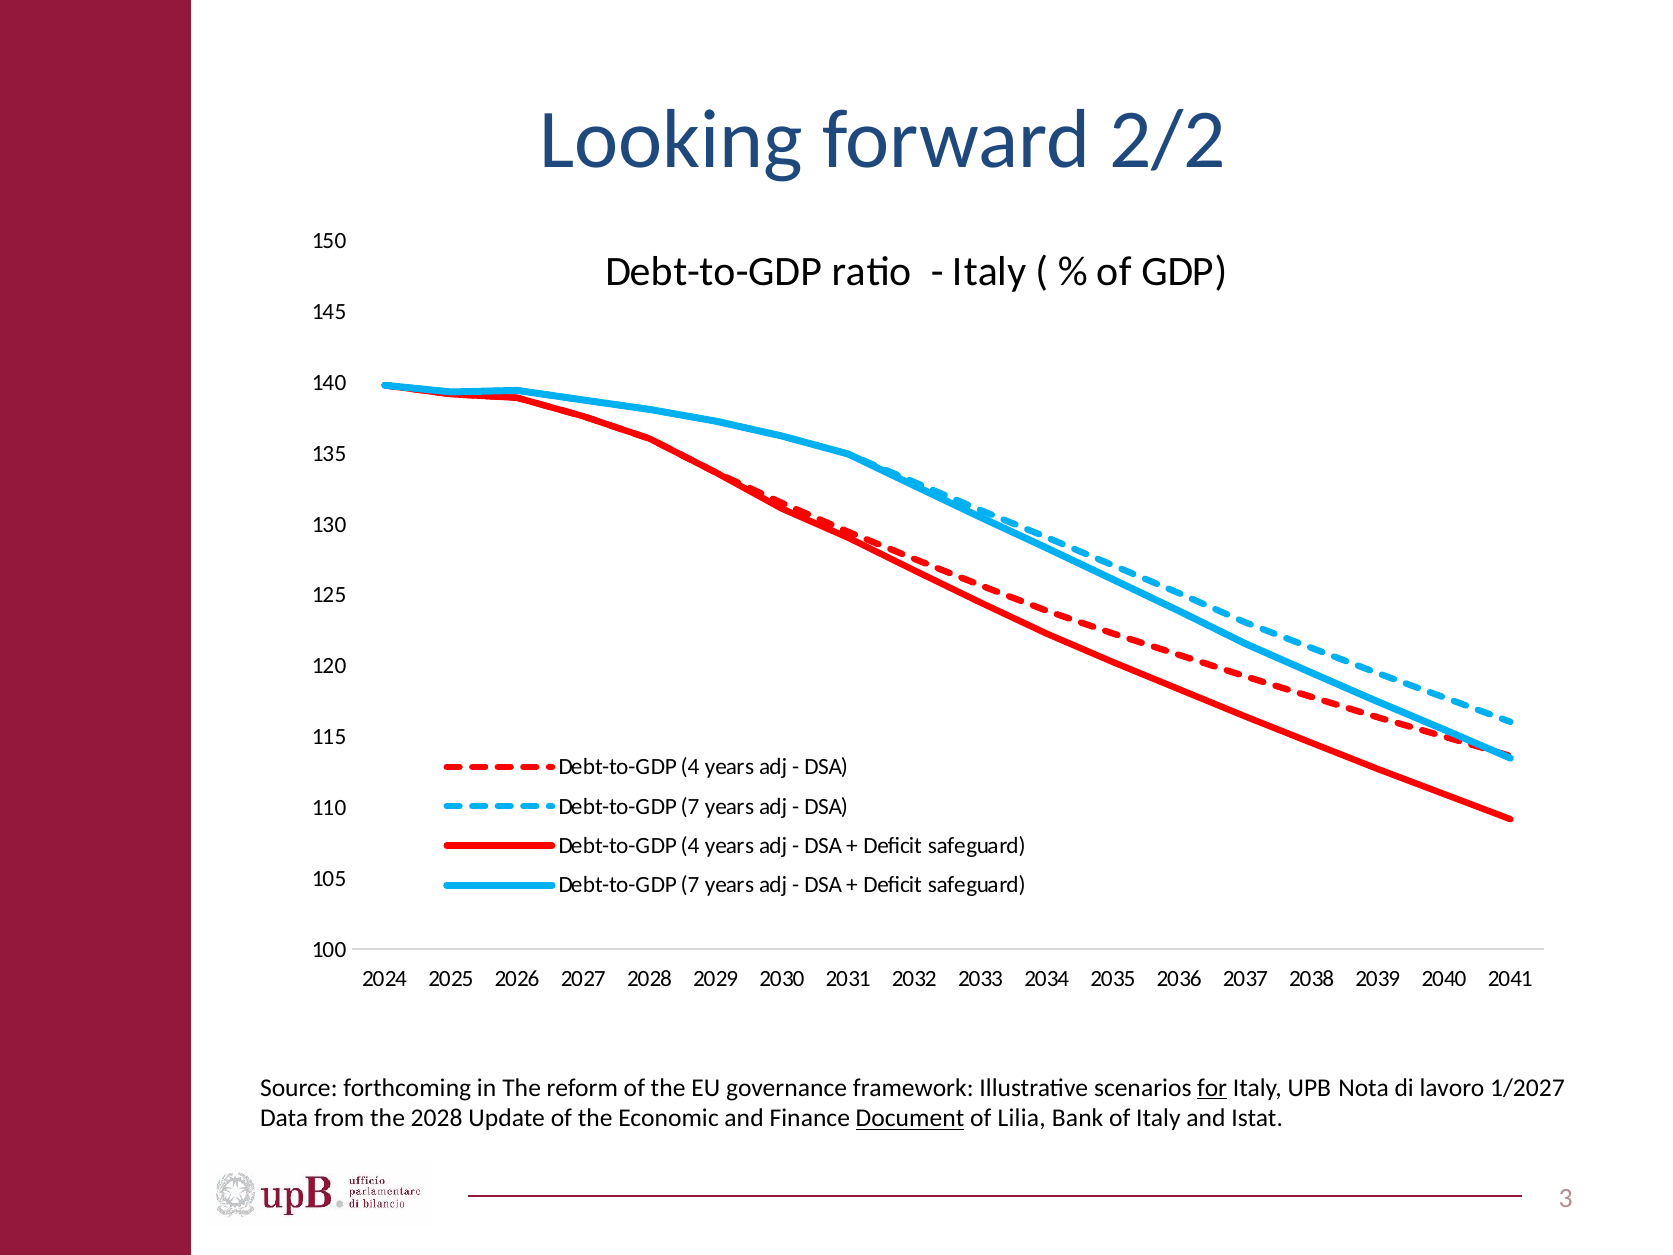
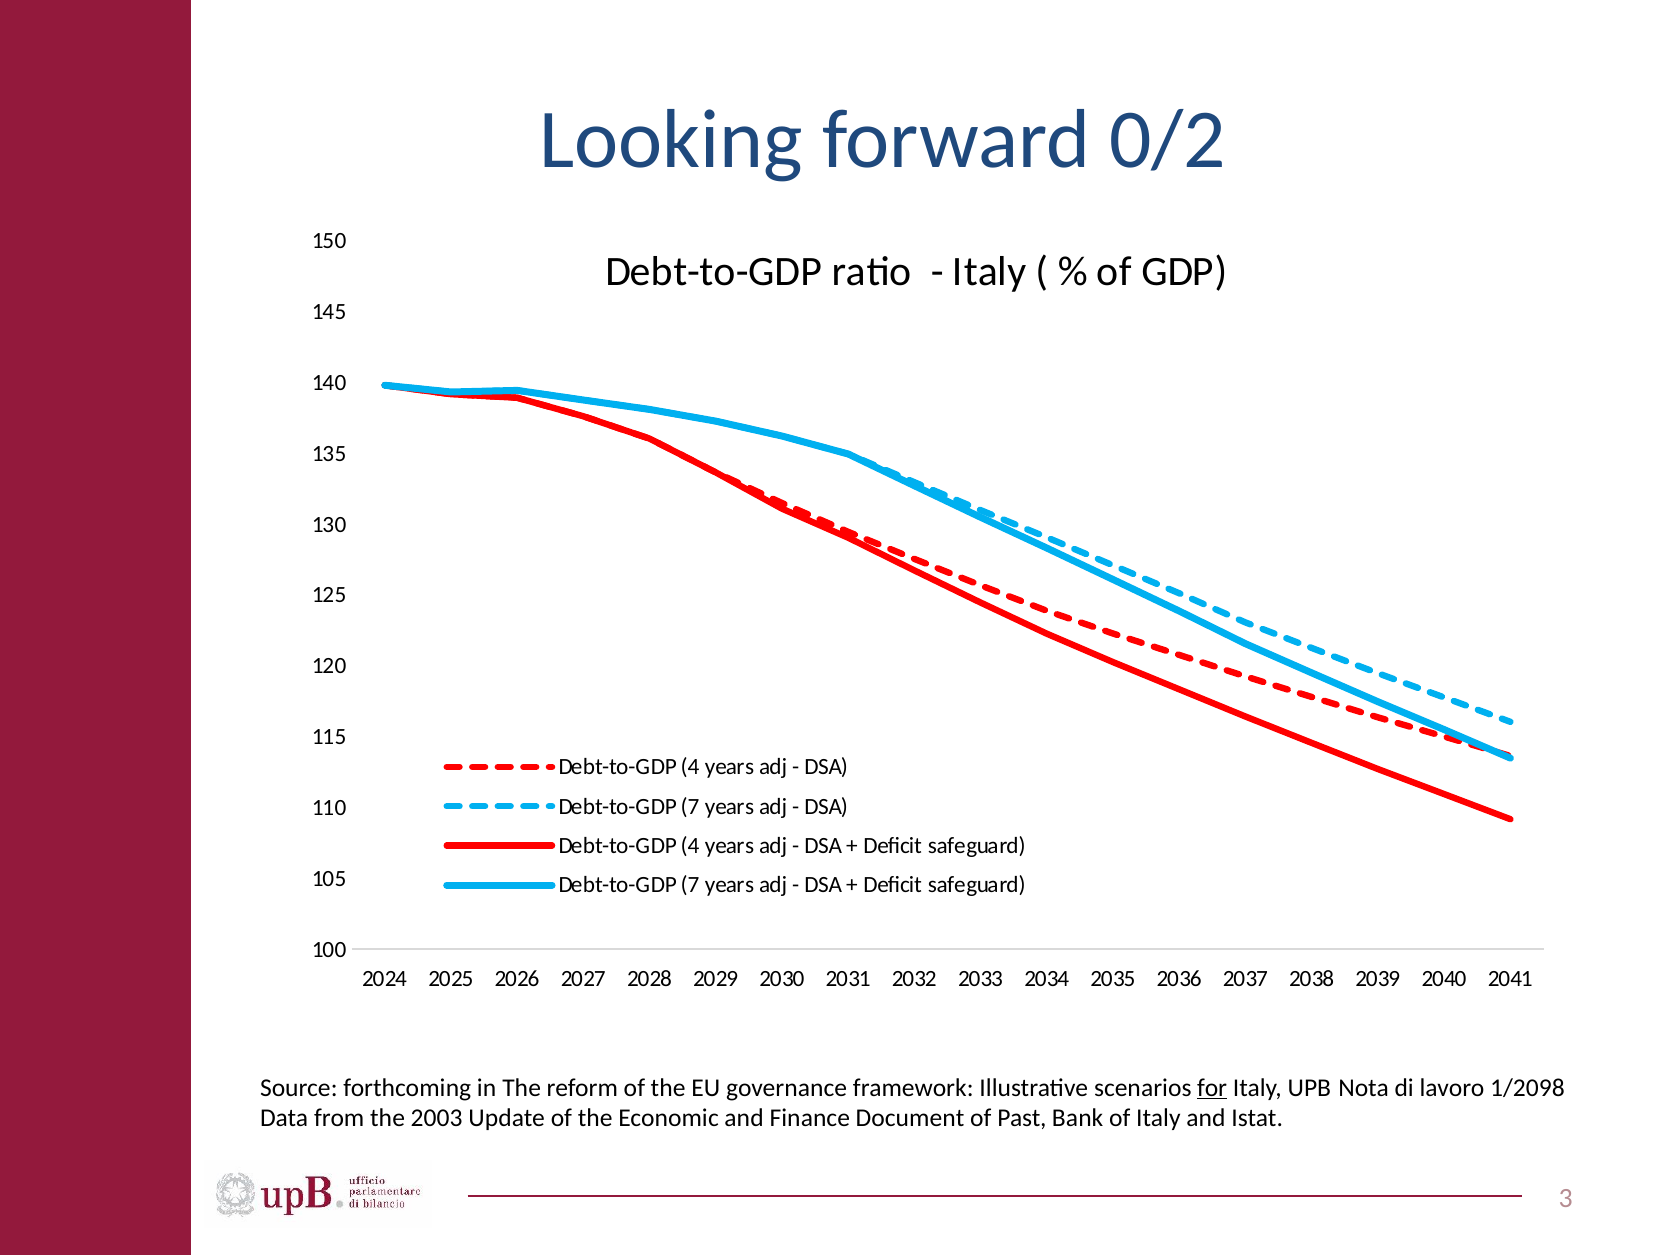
2/2: 2/2 -> 0/2
1/2027: 1/2027 -> 1/2098
the 2028: 2028 -> 2003
Document underline: present -> none
Lilia: Lilia -> Past
